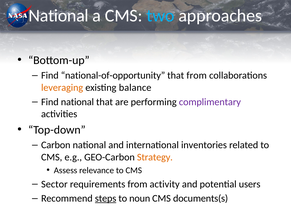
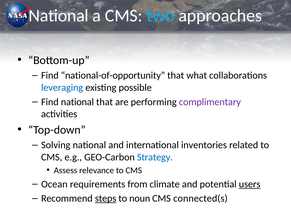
that from: from -> what
leveraging colour: orange -> blue
balance: balance -> possible
Carbon: Carbon -> Solving
Strategy colour: orange -> blue
Sector: Sector -> Ocean
activity: activity -> climate
users underline: none -> present
documents(s: documents(s -> connected(s
